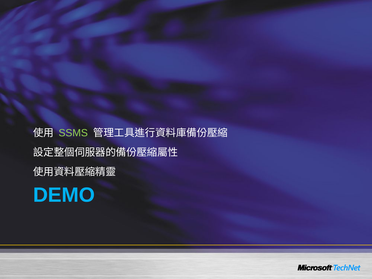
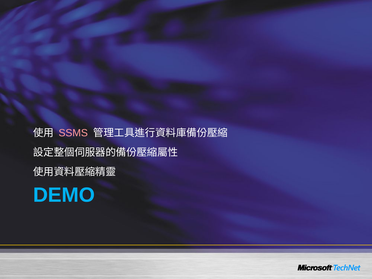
SSMS colour: light green -> pink
